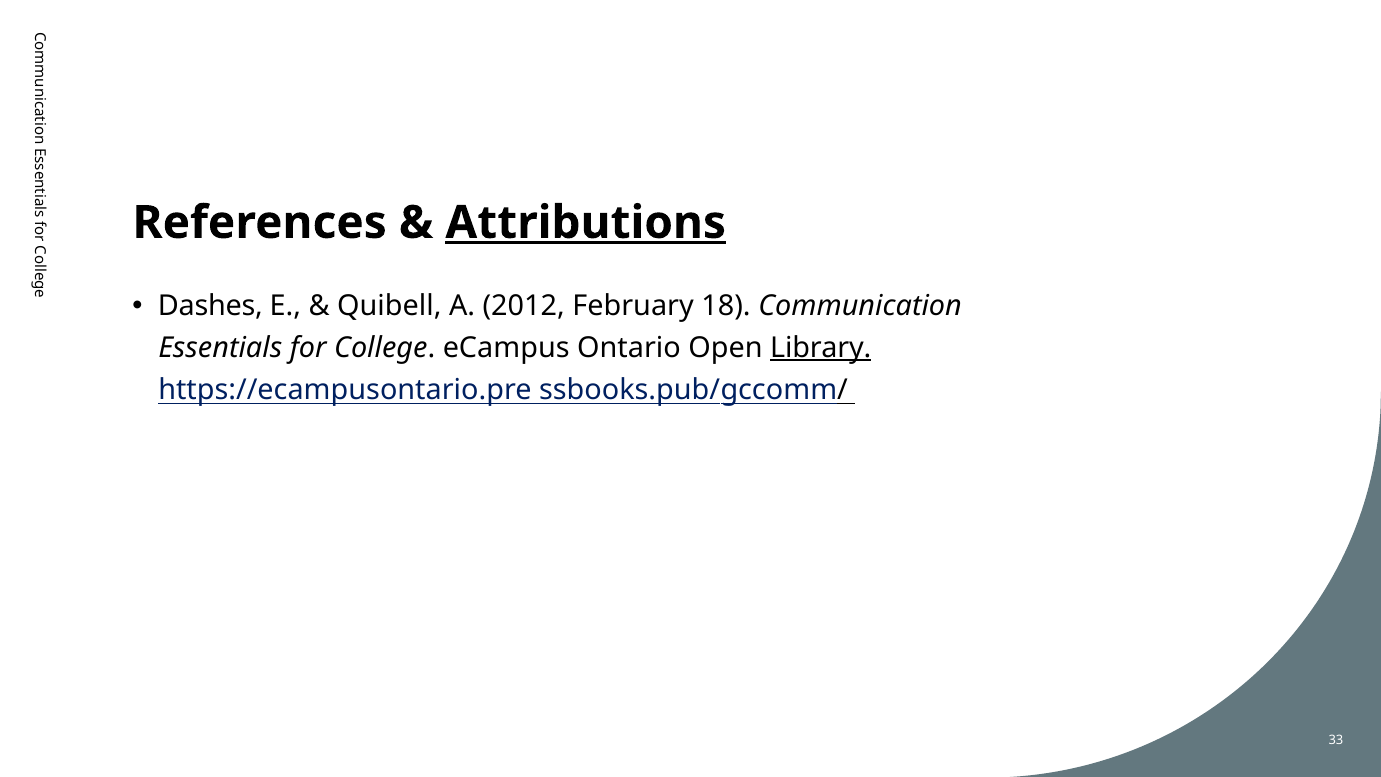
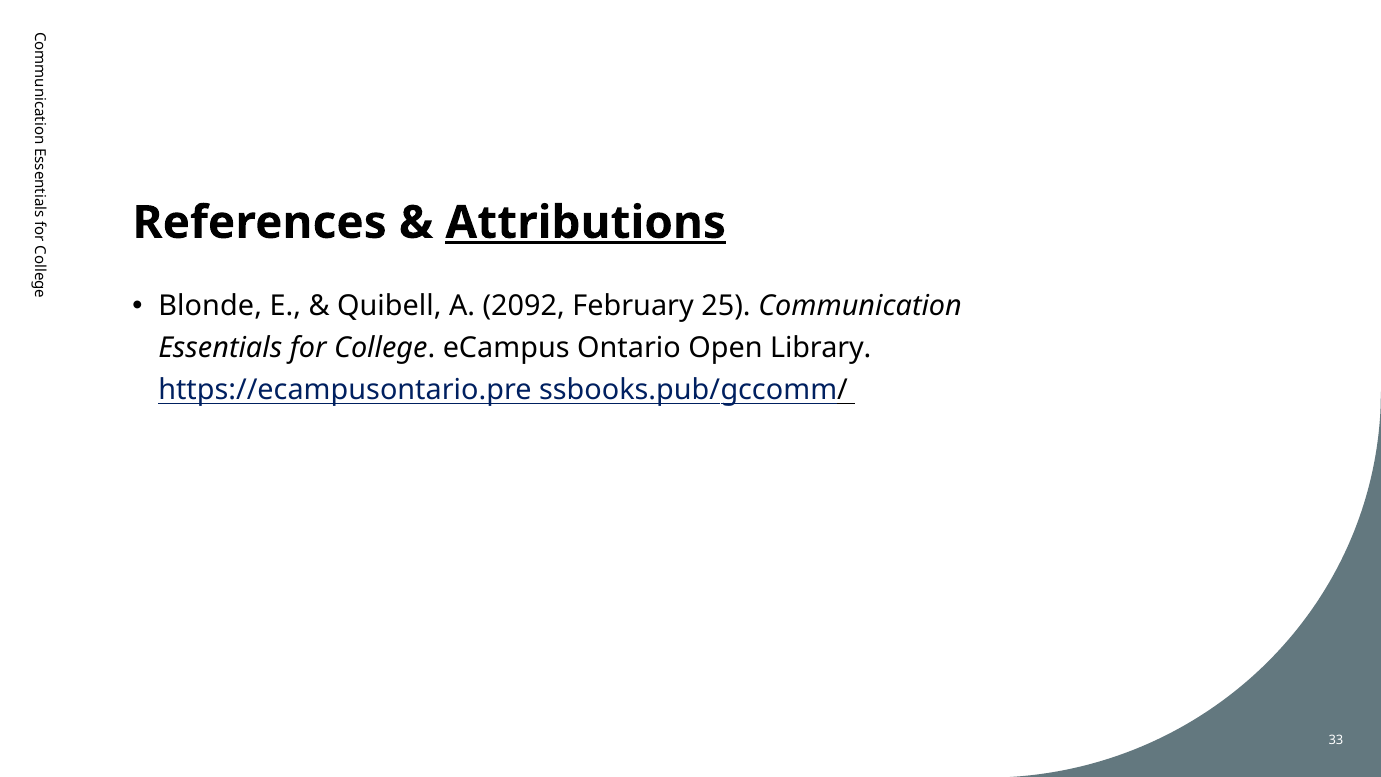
Dashes: Dashes -> Blonde
2012: 2012 -> 2092
18: 18 -> 25
Library underline: present -> none
